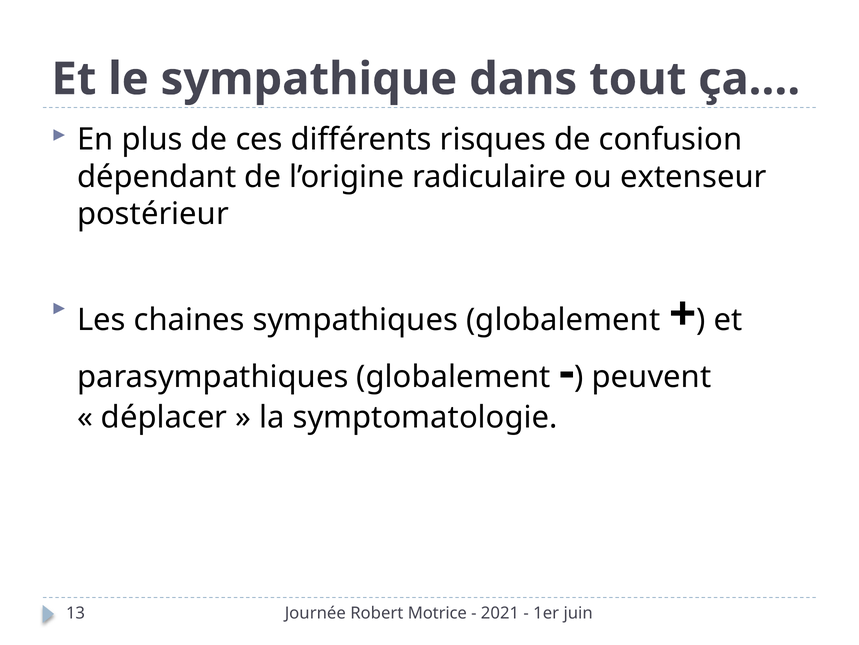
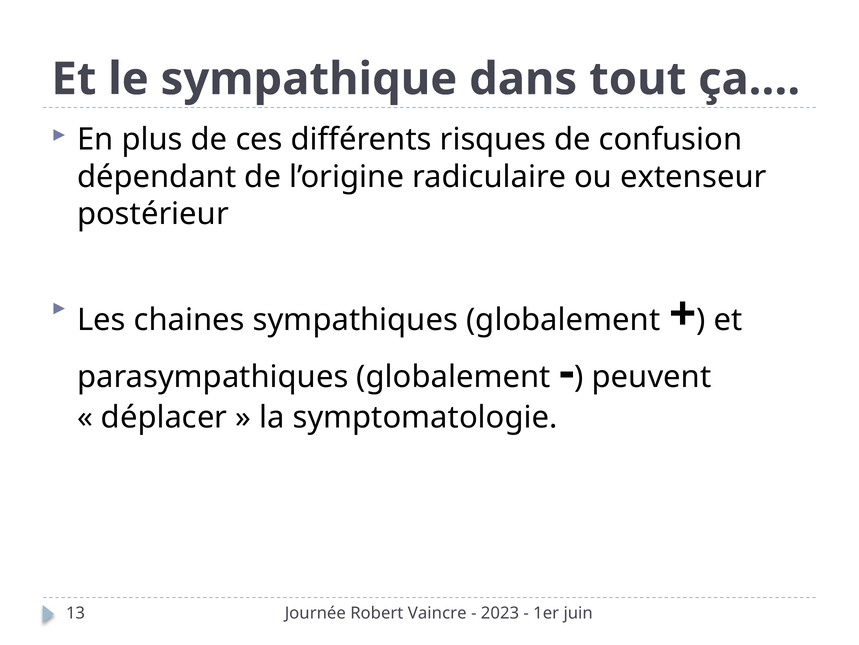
Motrice: Motrice -> Vaincre
2021: 2021 -> 2023
